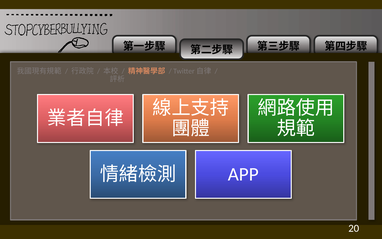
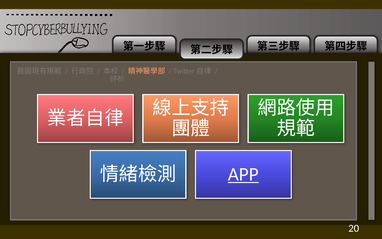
APP underline: none -> present
